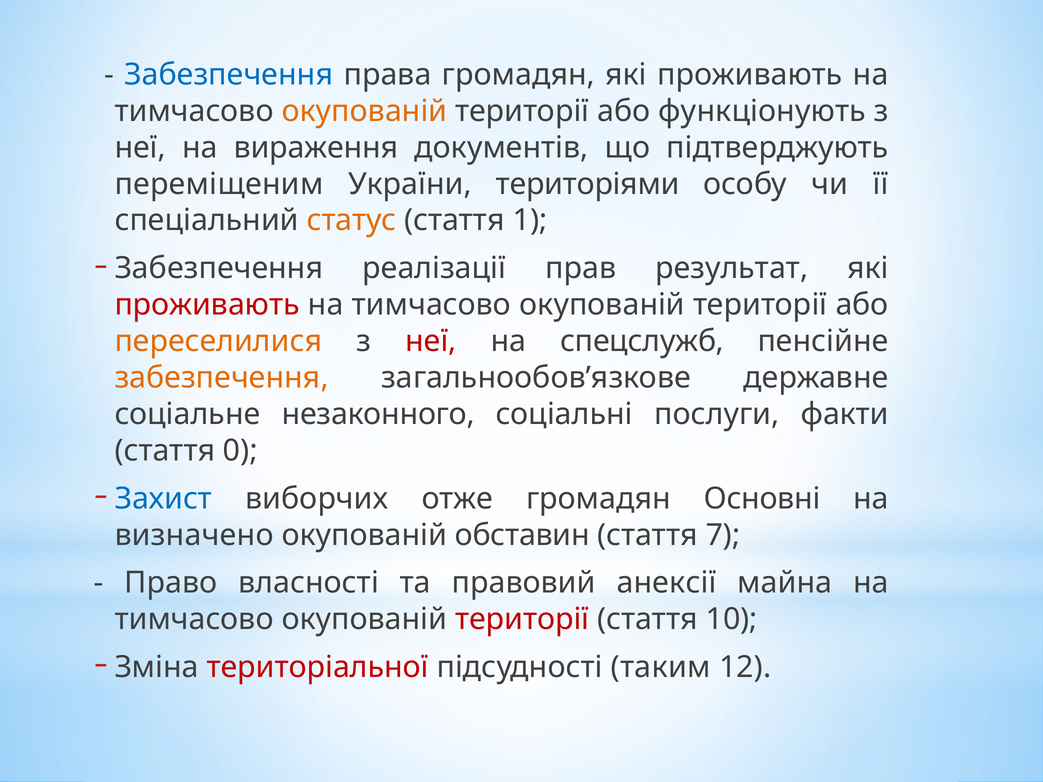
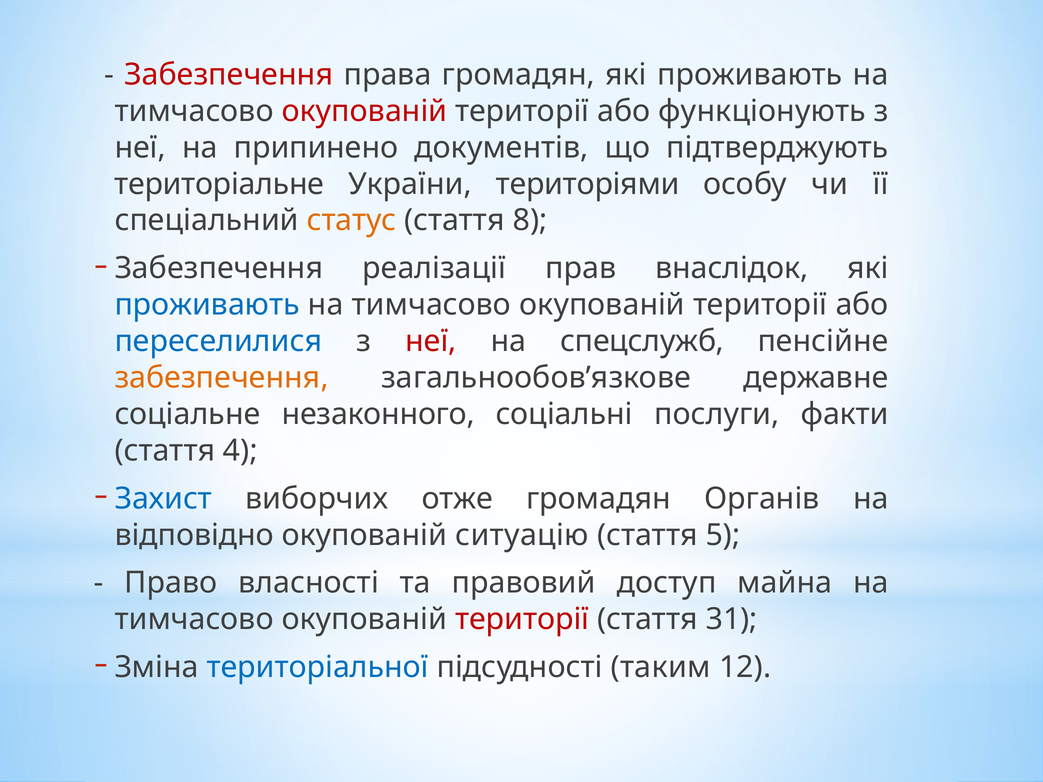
Забезпечення at (229, 75) colour: blue -> red
окупованій at (365, 111) colour: orange -> red
вираження: вираження -> припинено
переміщеним: переміщеним -> територіальне
1: 1 -> 8
результат: результат -> внаслідок
проживають at (207, 305) colour: red -> blue
переселилися colour: orange -> blue
0: 0 -> 4
Основні: Основні -> Органів
визначено: визначено -> відповідно
обставин: обставин -> ситуацію
7: 7 -> 5
анексії: анексії -> доступ
10: 10 -> 31
територіальної colour: red -> blue
